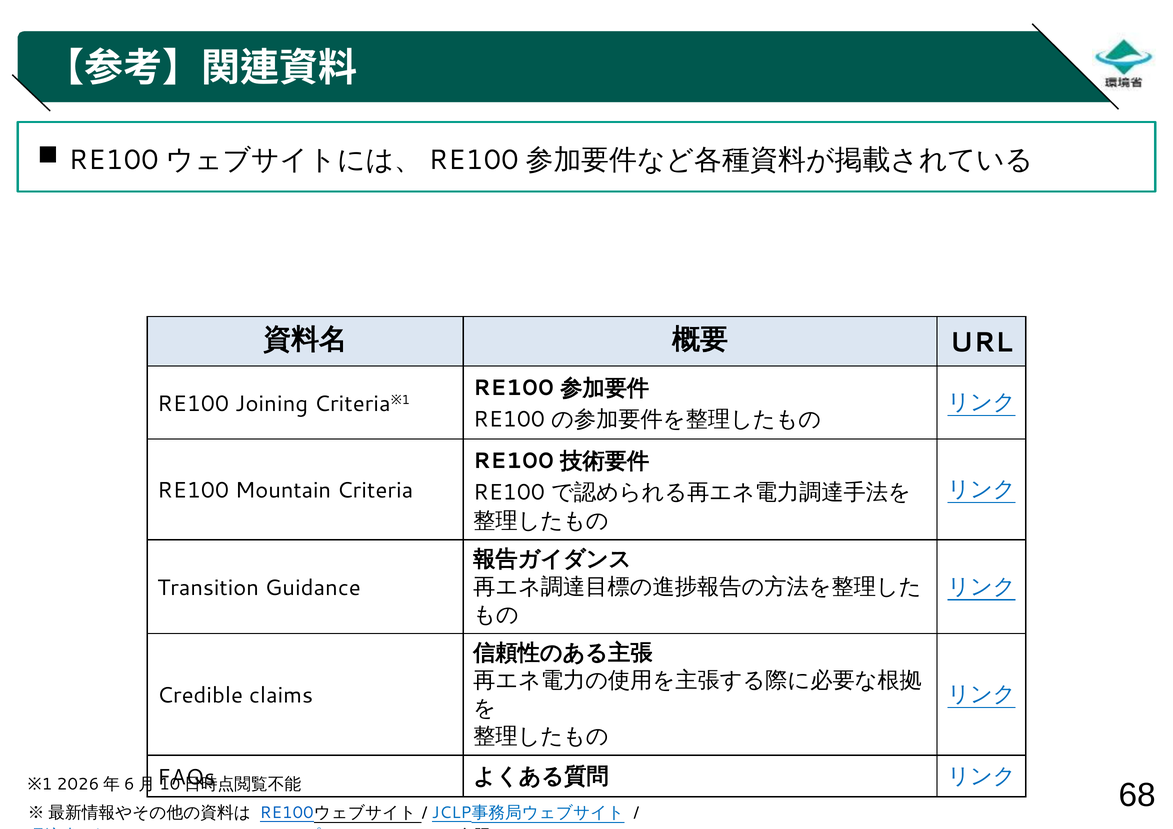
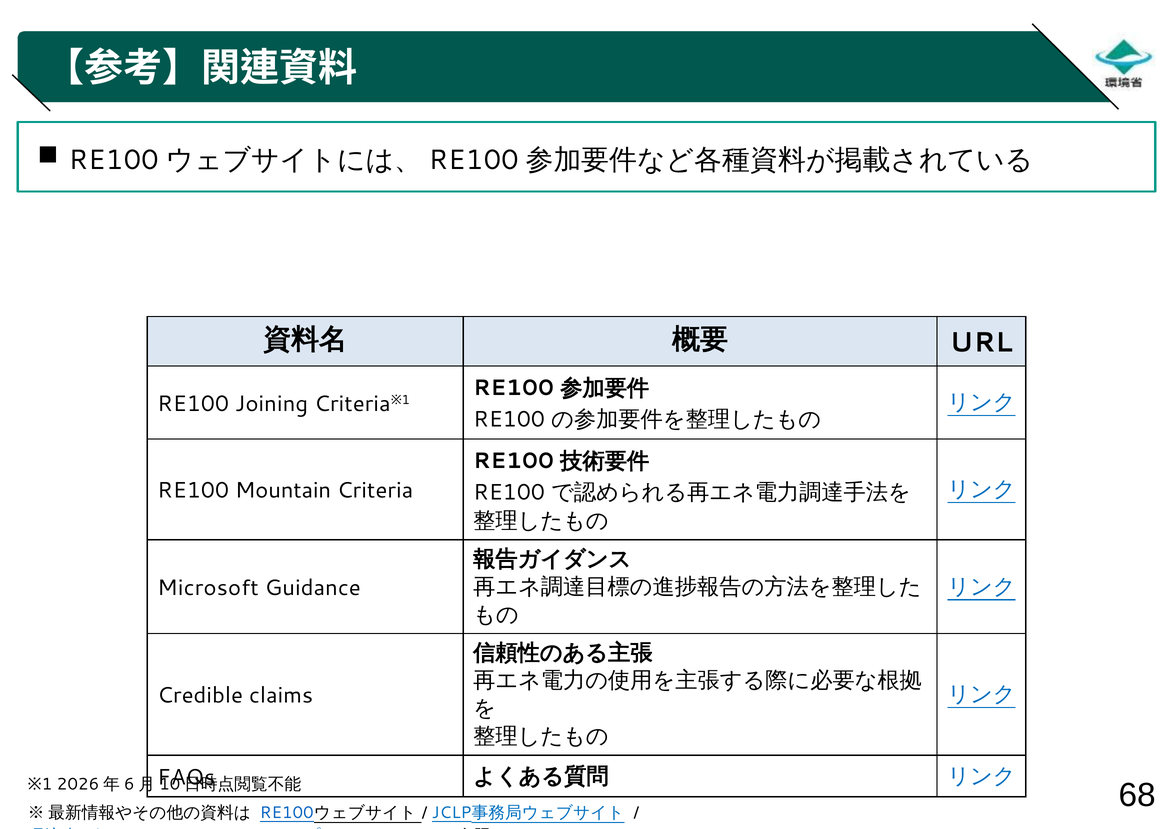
Transition: Transition -> Microsoft
